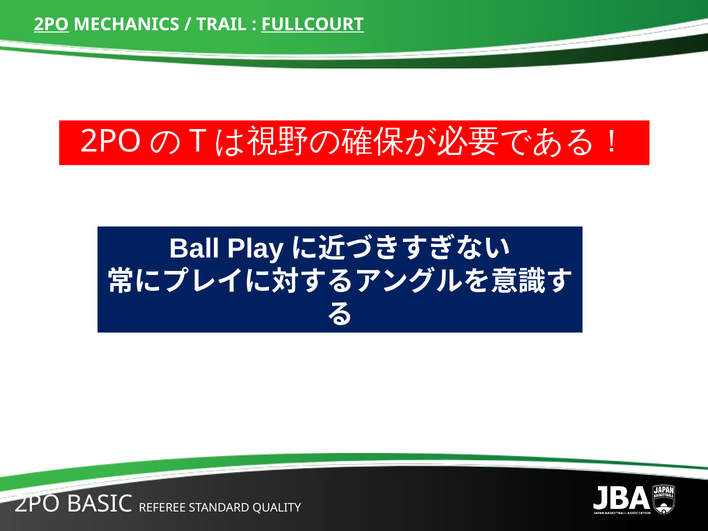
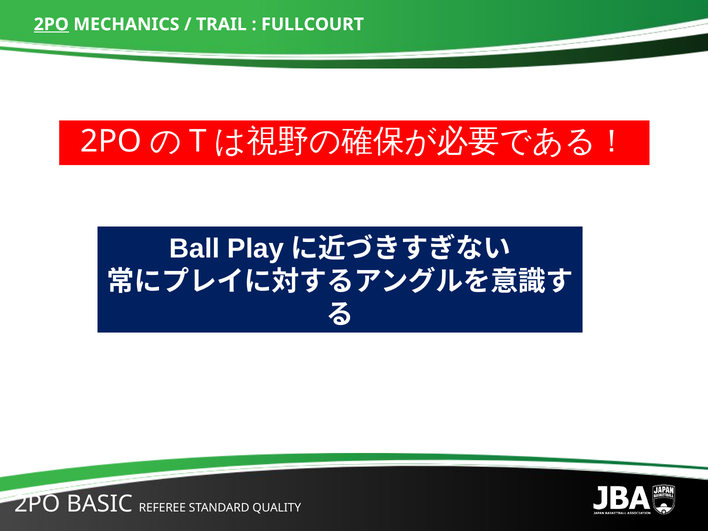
FULLCOURT underline: present -> none
